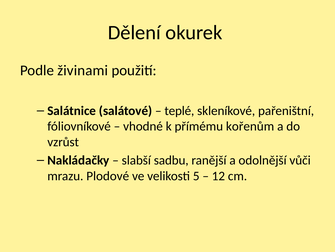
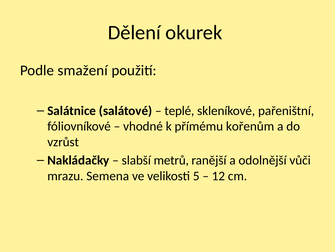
živinami: živinami -> smažení
sadbu: sadbu -> metrů
Plodové: Plodové -> Semena
